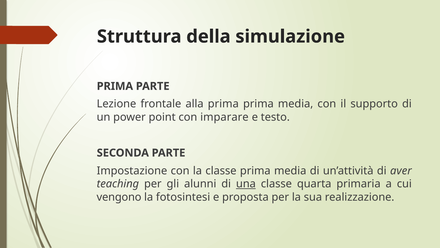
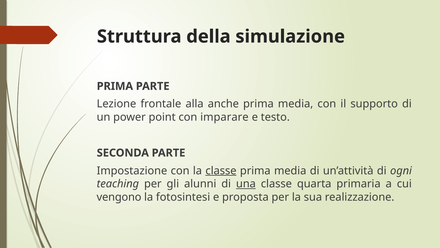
alla prima: prima -> anche
classe at (221, 170) underline: none -> present
aver: aver -> ogni
